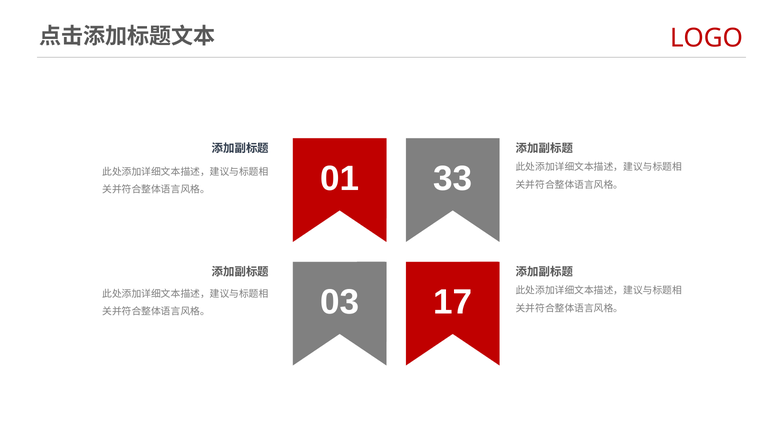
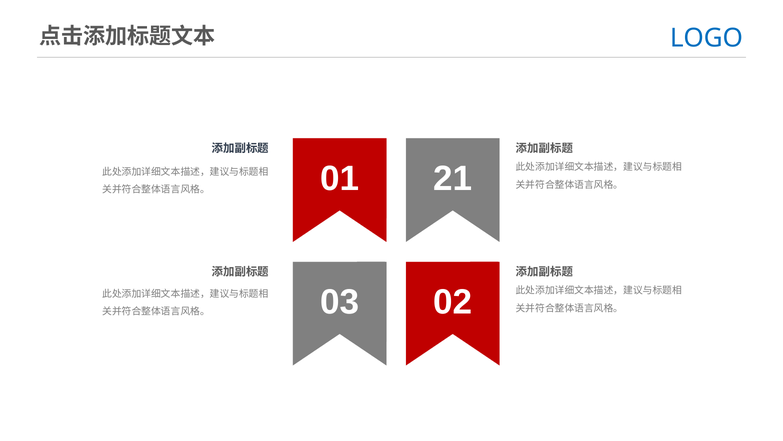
LOGO colour: red -> blue
33: 33 -> 21
17: 17 -> 02
